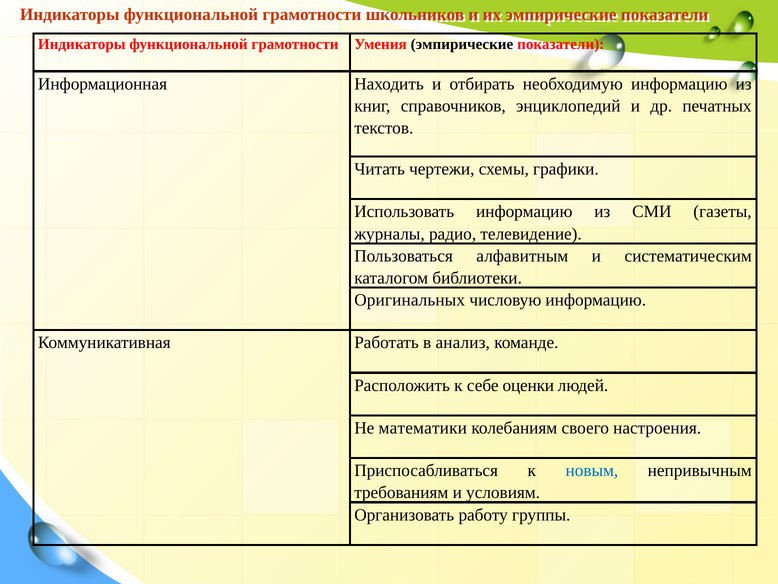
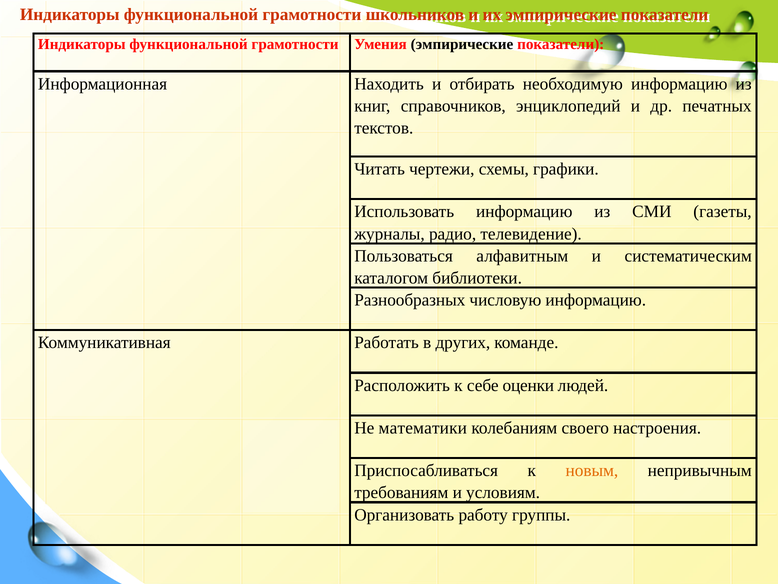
Оригинальных: Оригинальных -> Разнообразных
анализ: анализ -> других
новым colour: blue -> orange
